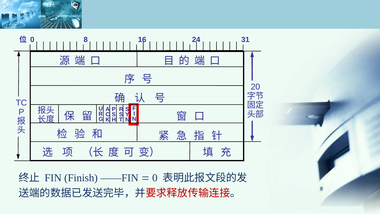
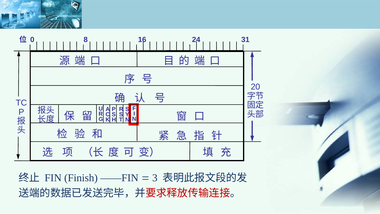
0 at (155, 178): 0 -> 3
